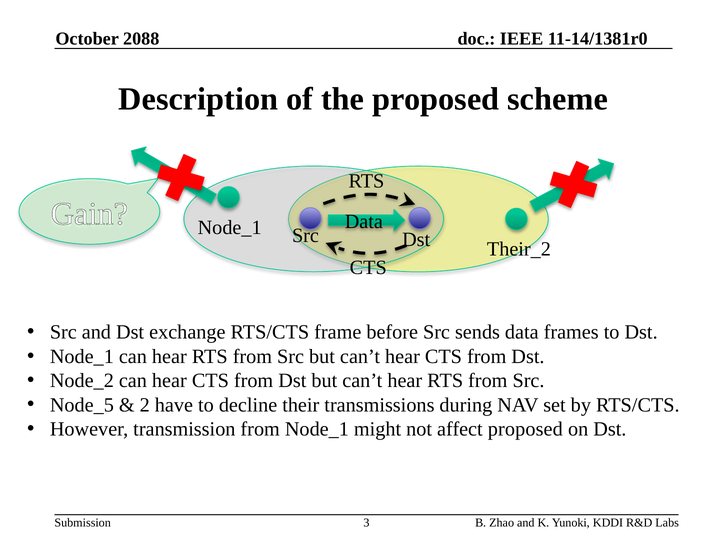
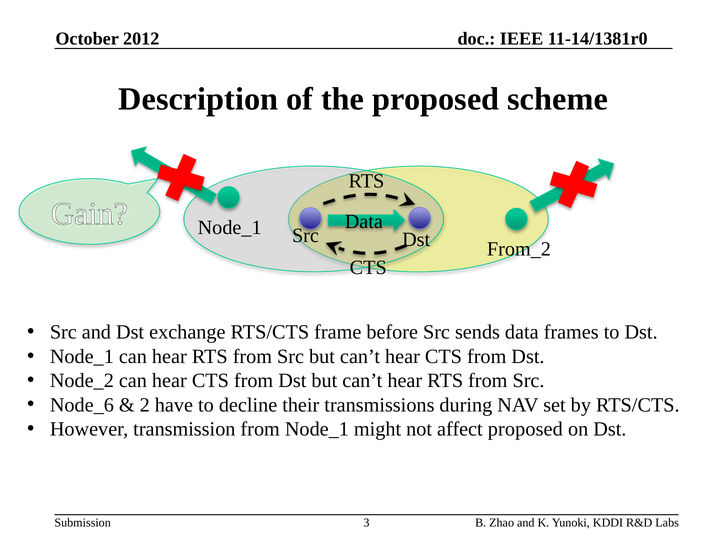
2088: 2088 -> 2012
Their_2: Their_2 -> From_2
Node_5: Node_5 -> Node_6
